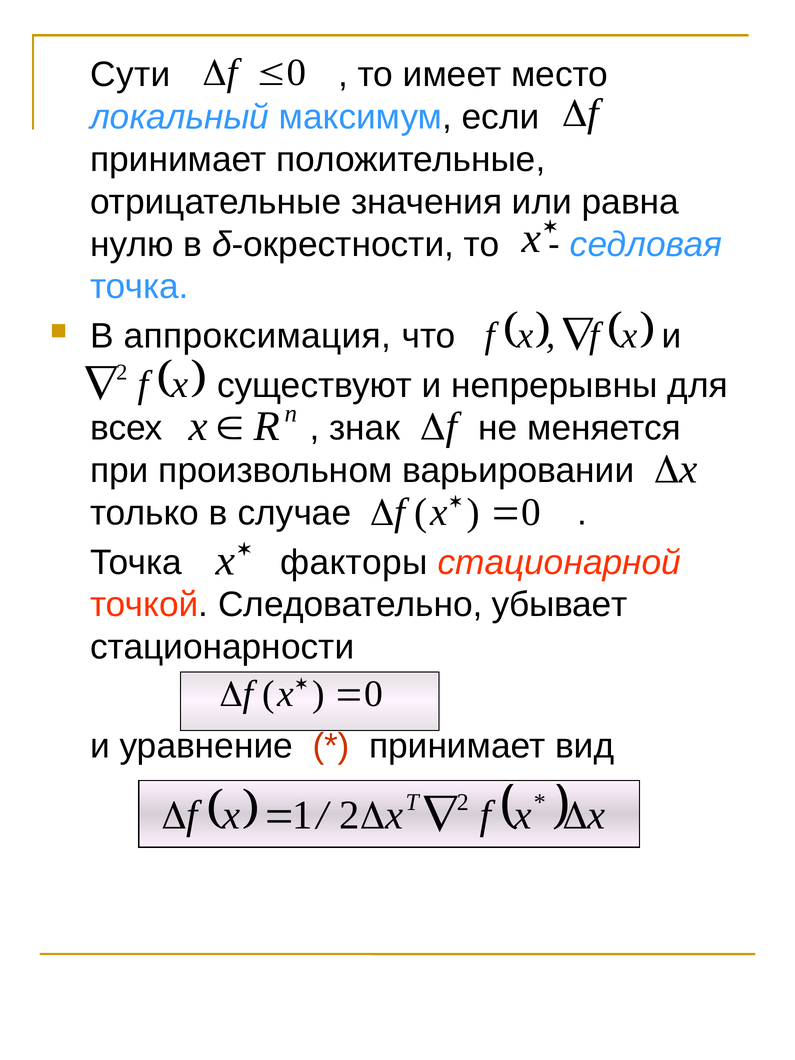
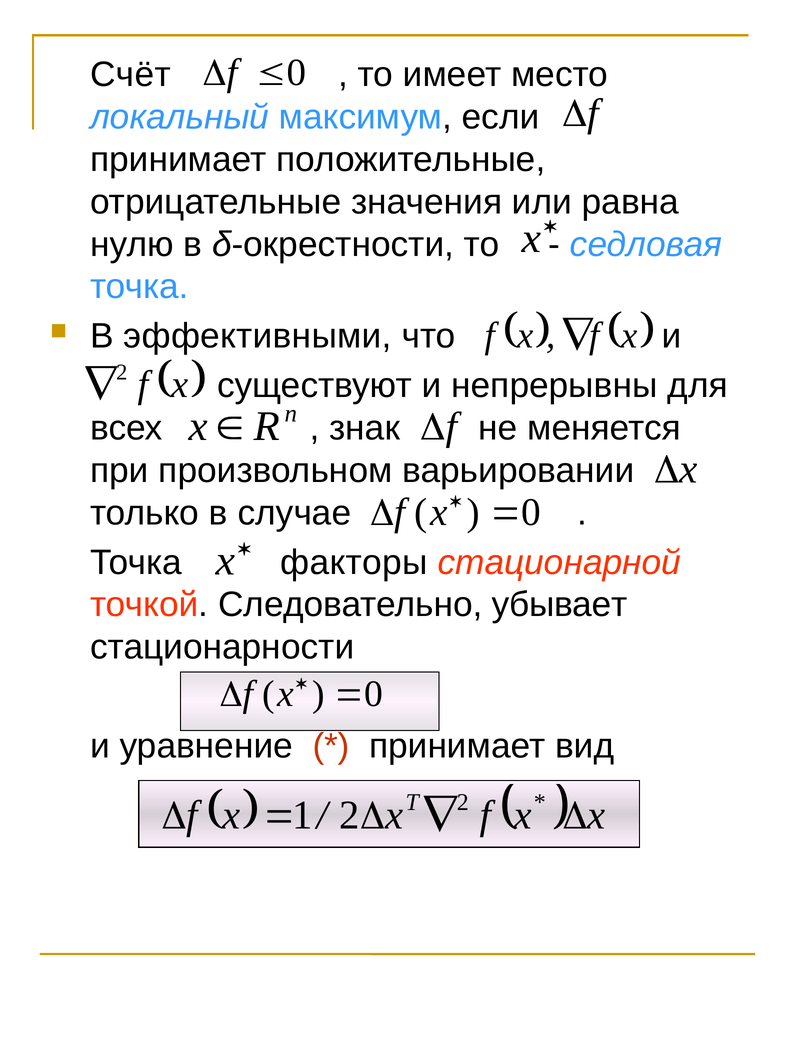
Сути: Сути -> Счёт
аппроксимация: аппроксимация -> эффективными
